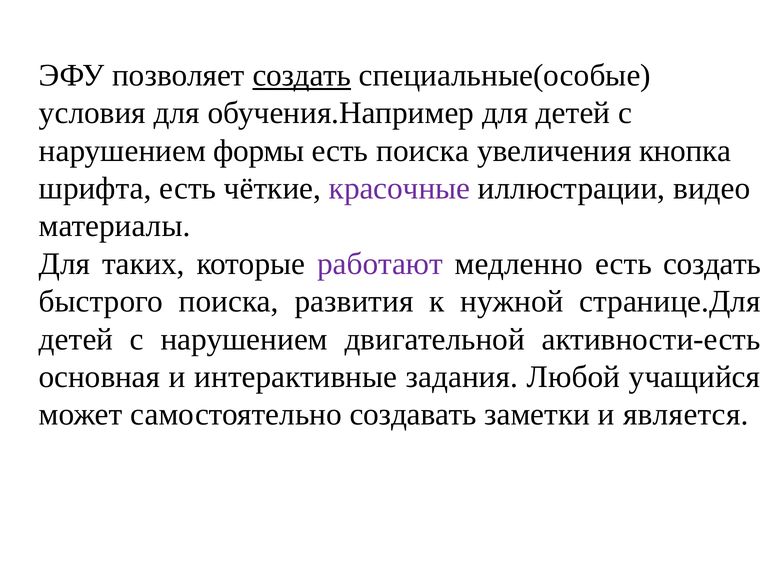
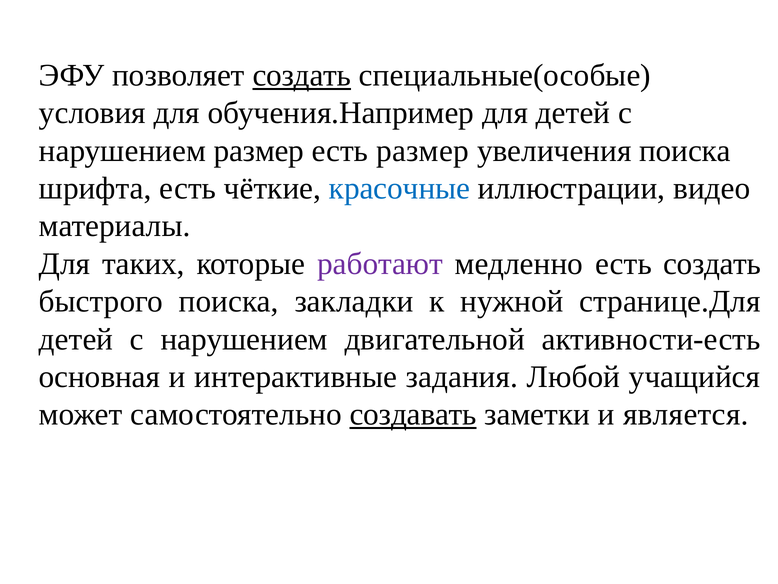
нарушением формы: формы -> размер
есть поиска: поиска -> размер
увеличения кнопка: кнопка -> поиска
красочные colour: purple -> blue
развития: развития -> закладки
создавать underline: none -> present
